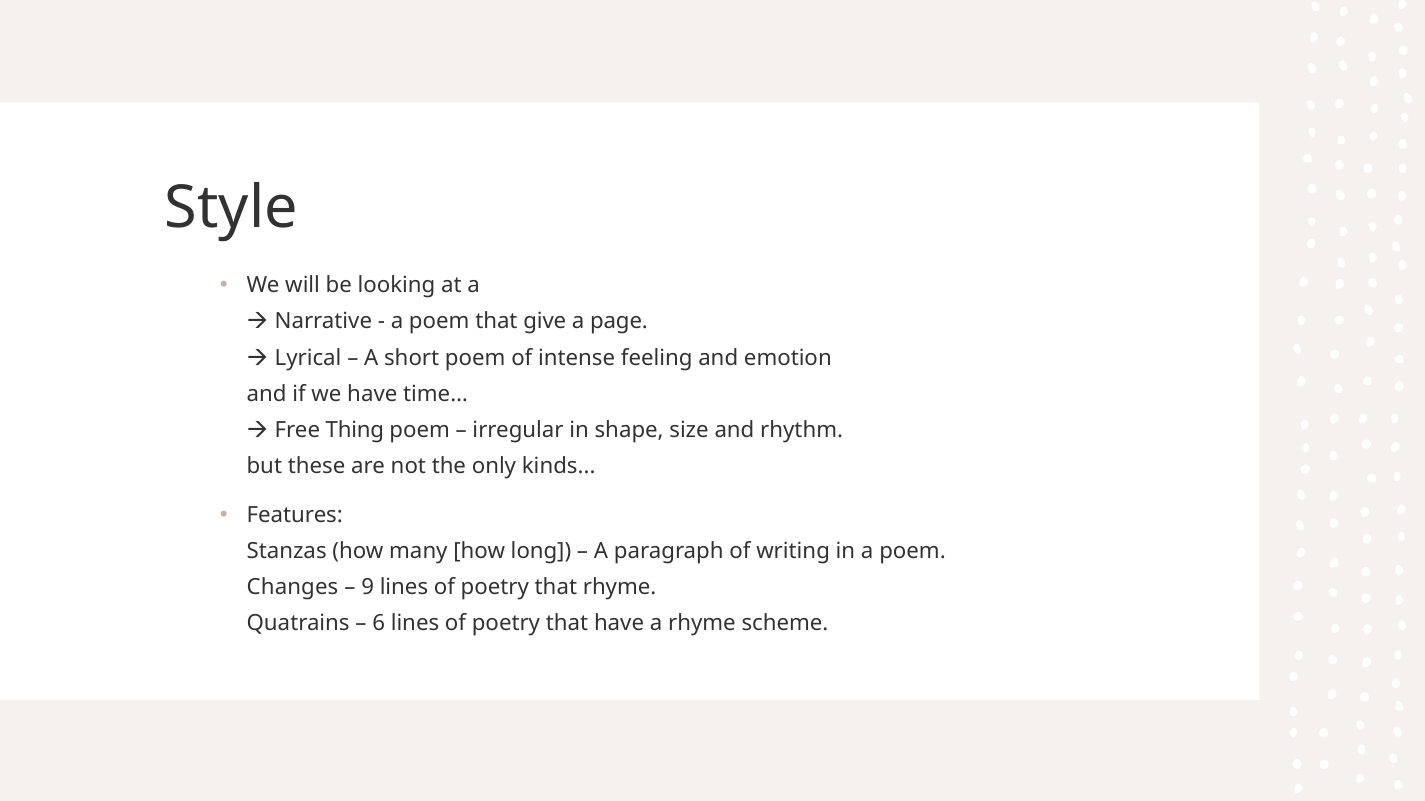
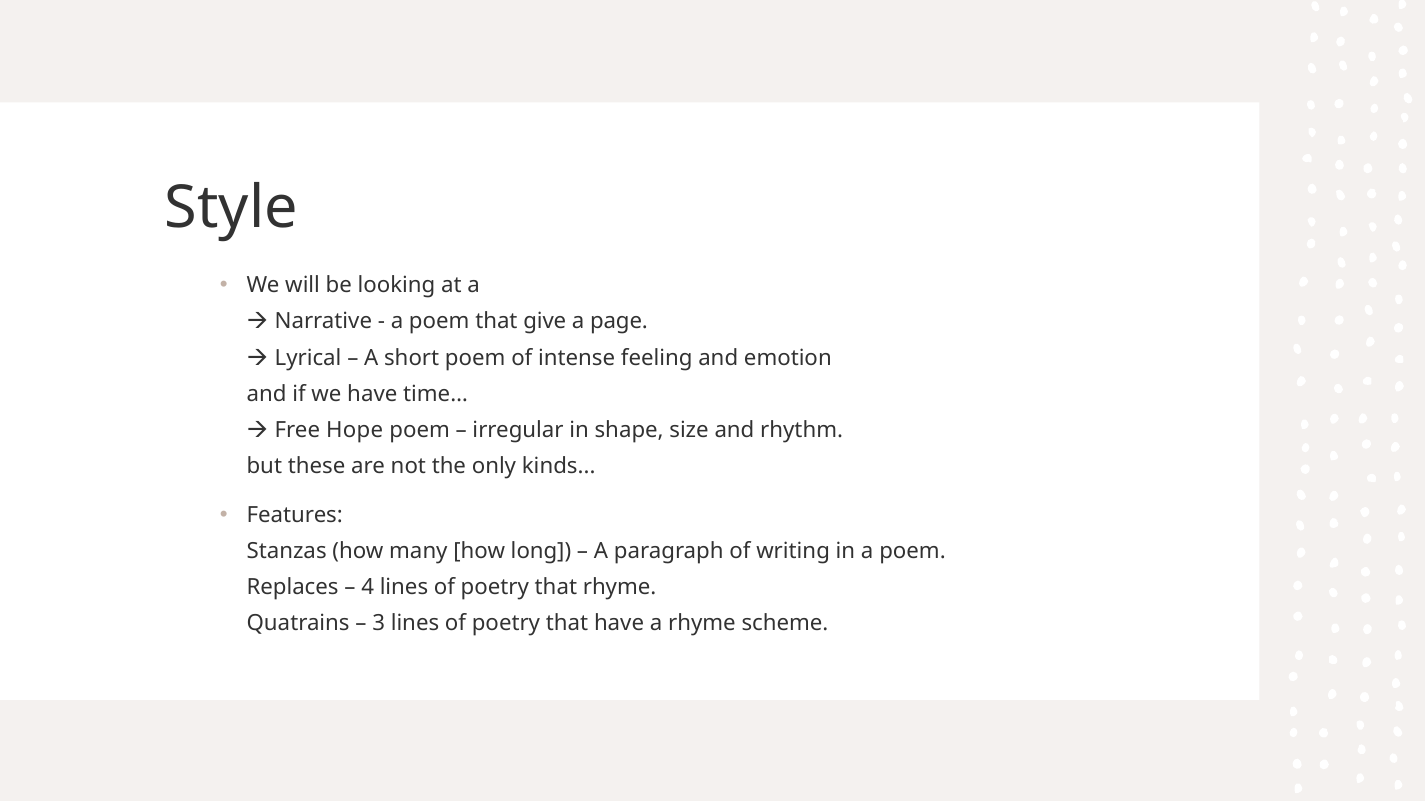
Thing: Thing -> Hope
Changes: Changes -> Replaces
9: 9 -> 4
6: 6 -> 3
